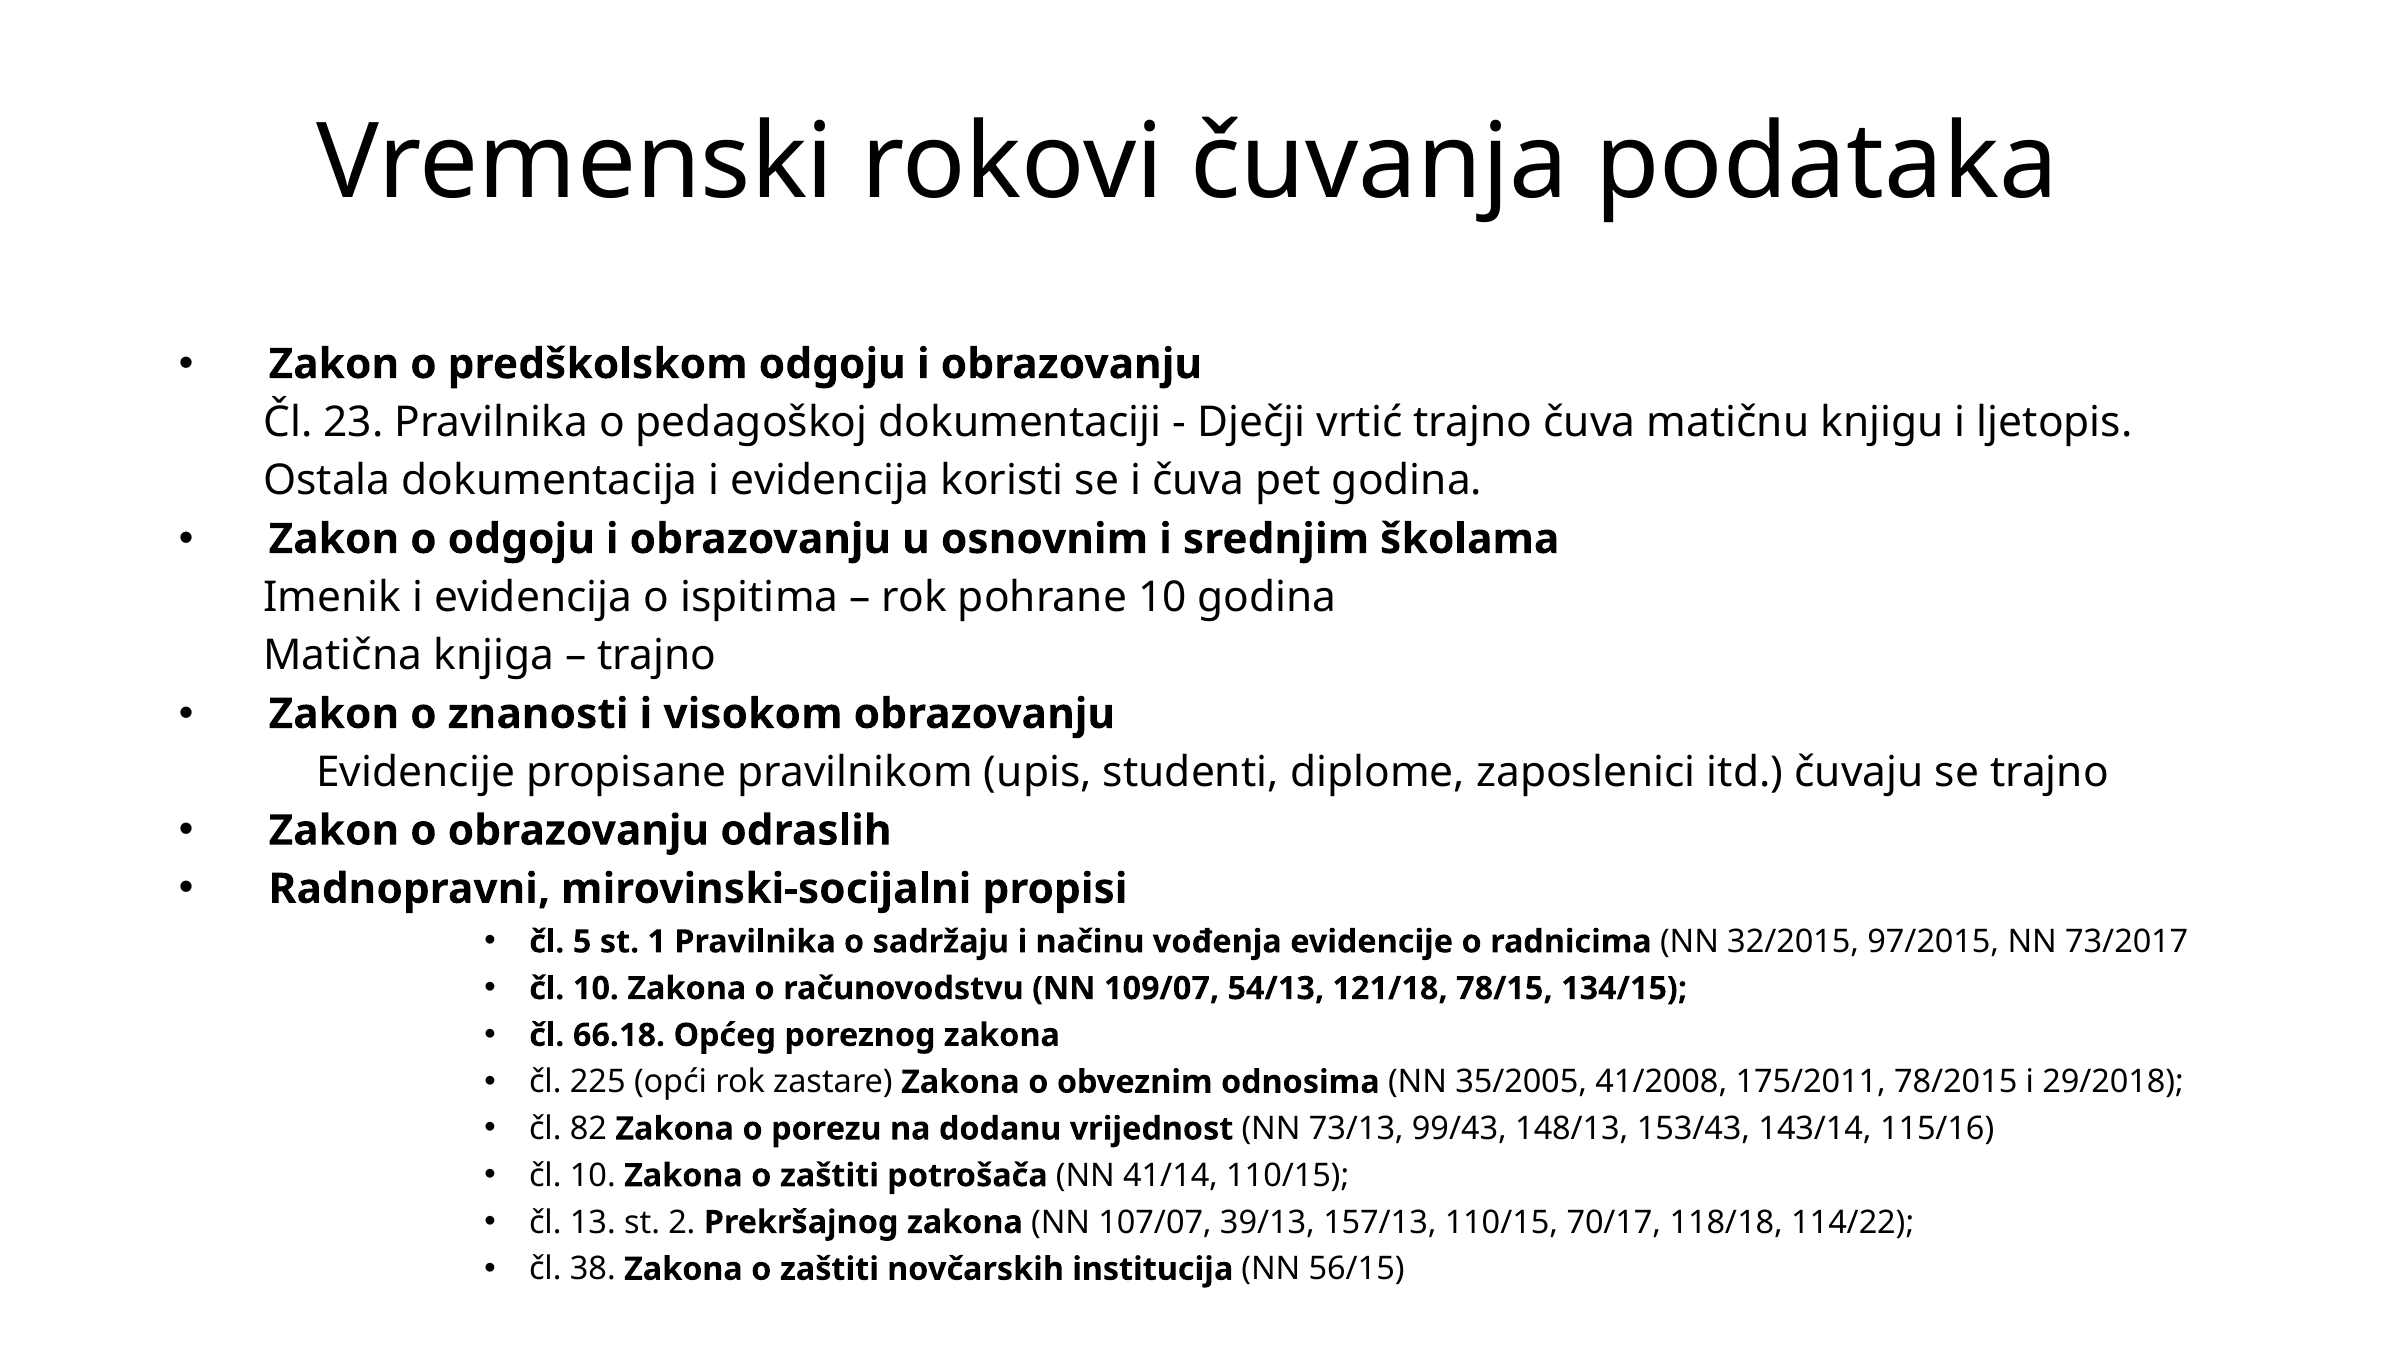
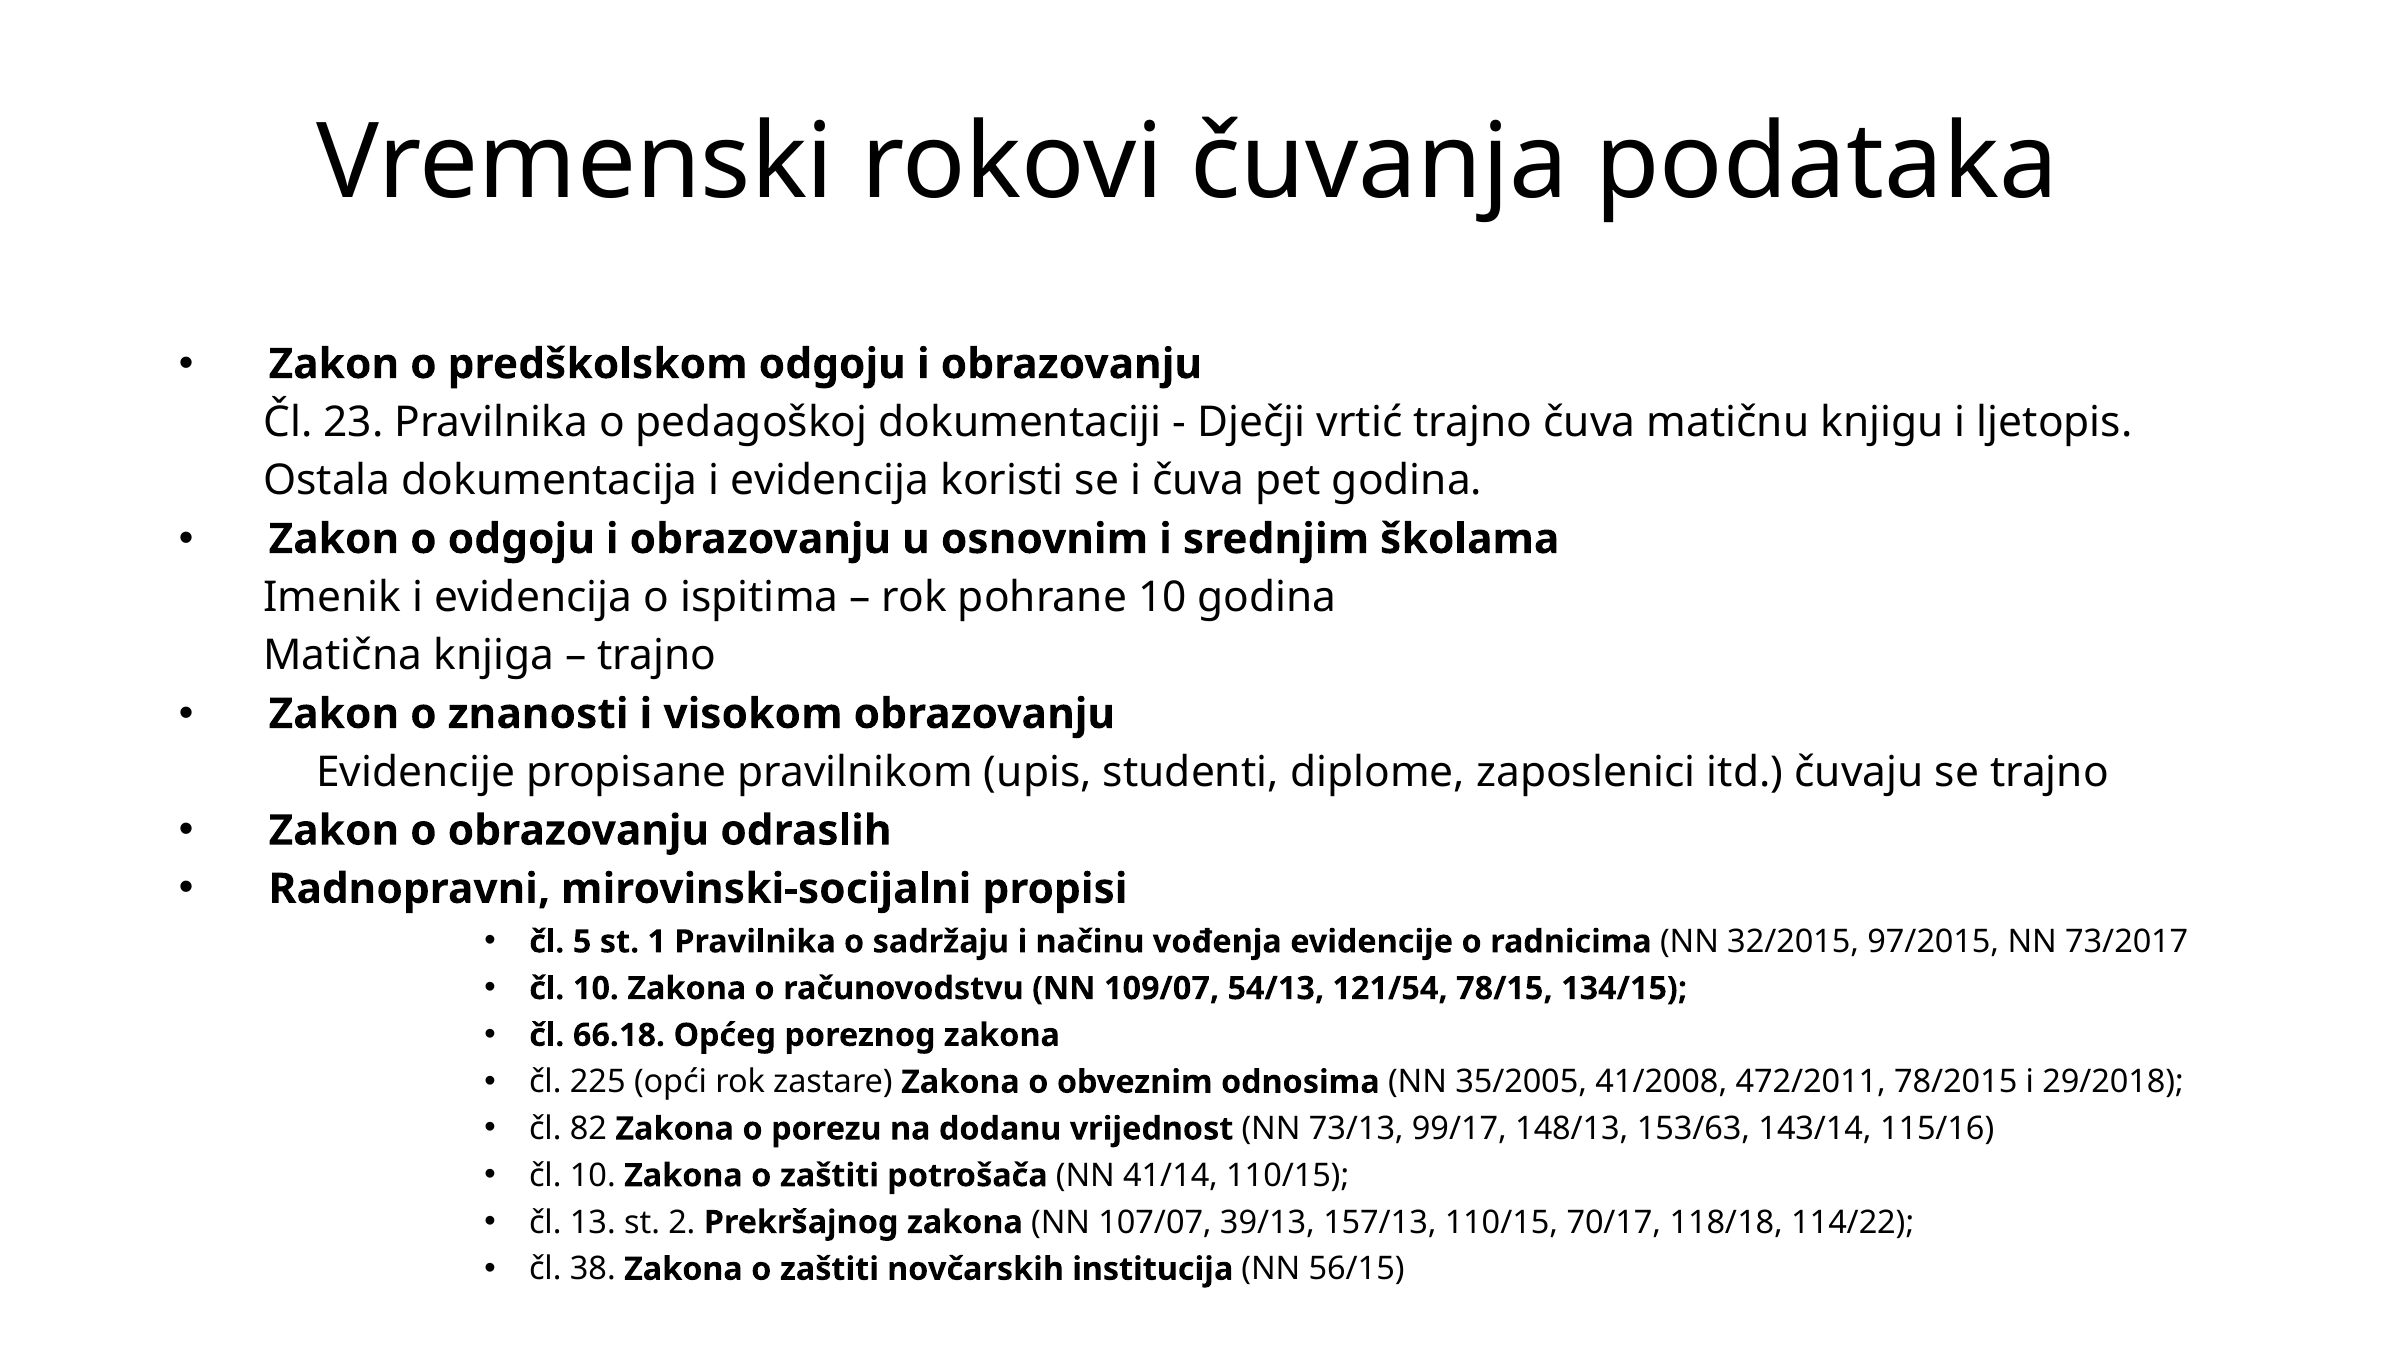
121/18: 121/18 -> 121/54
175/2011: 175/2011 -> 472/2011
99/43: 99/43 -> 99/17
153/43: 153/43 -> 153/63
